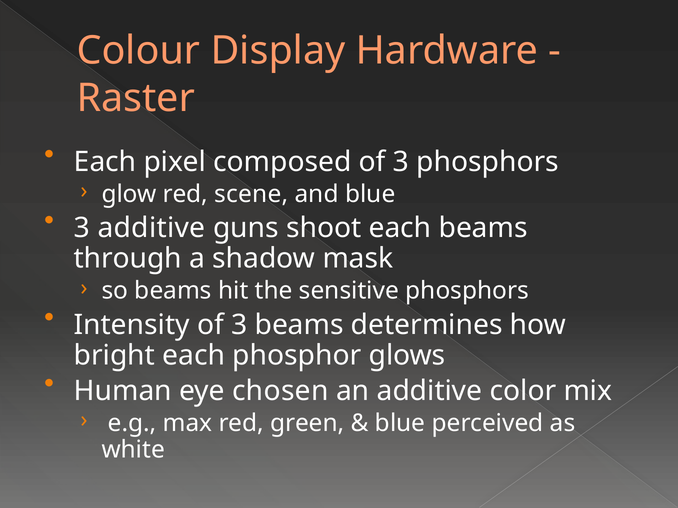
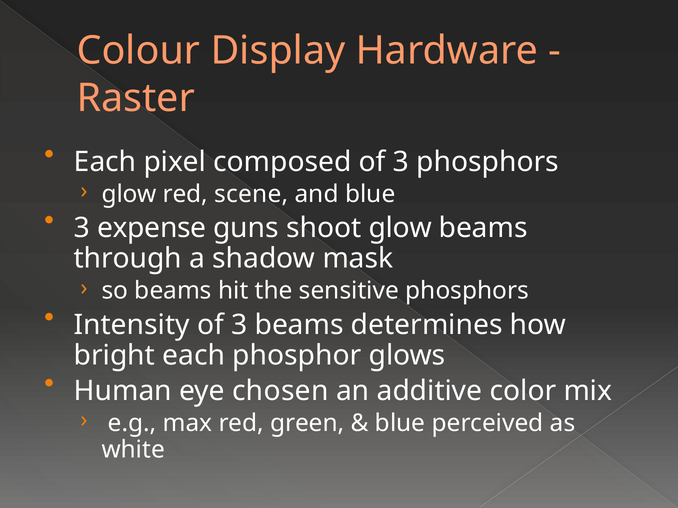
3 additive: additive -> expense
shoot each: each -> glow
